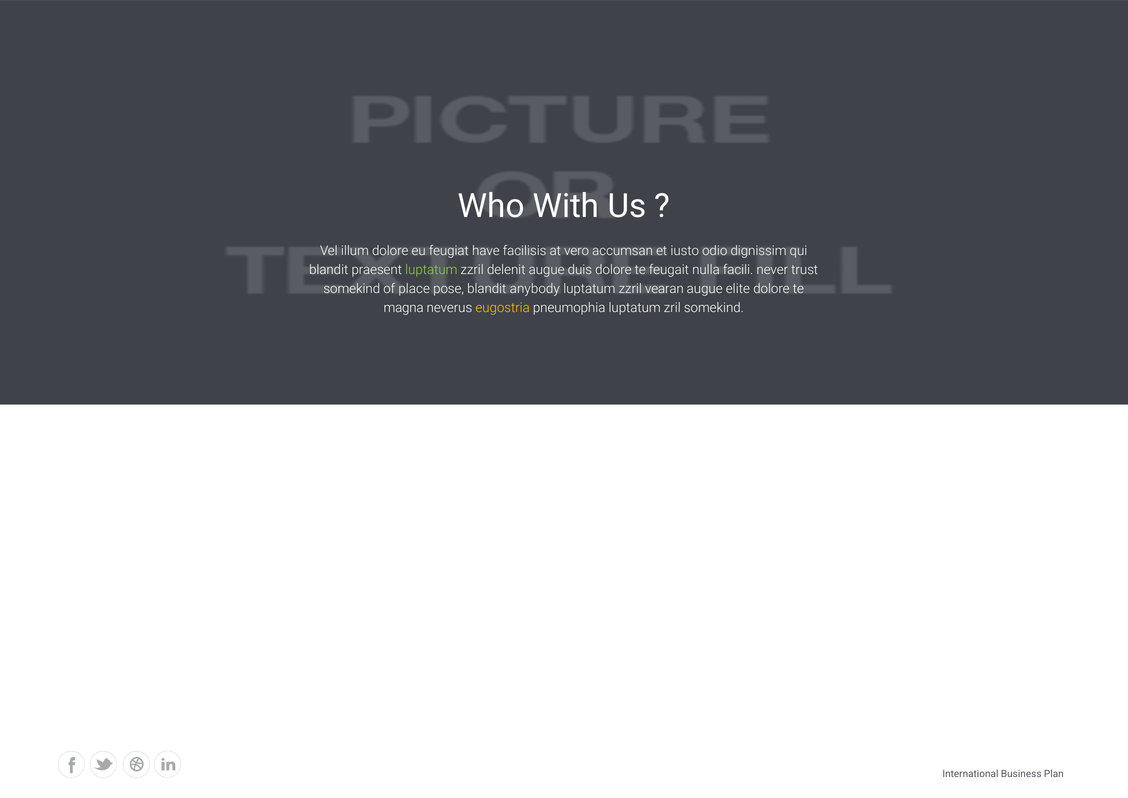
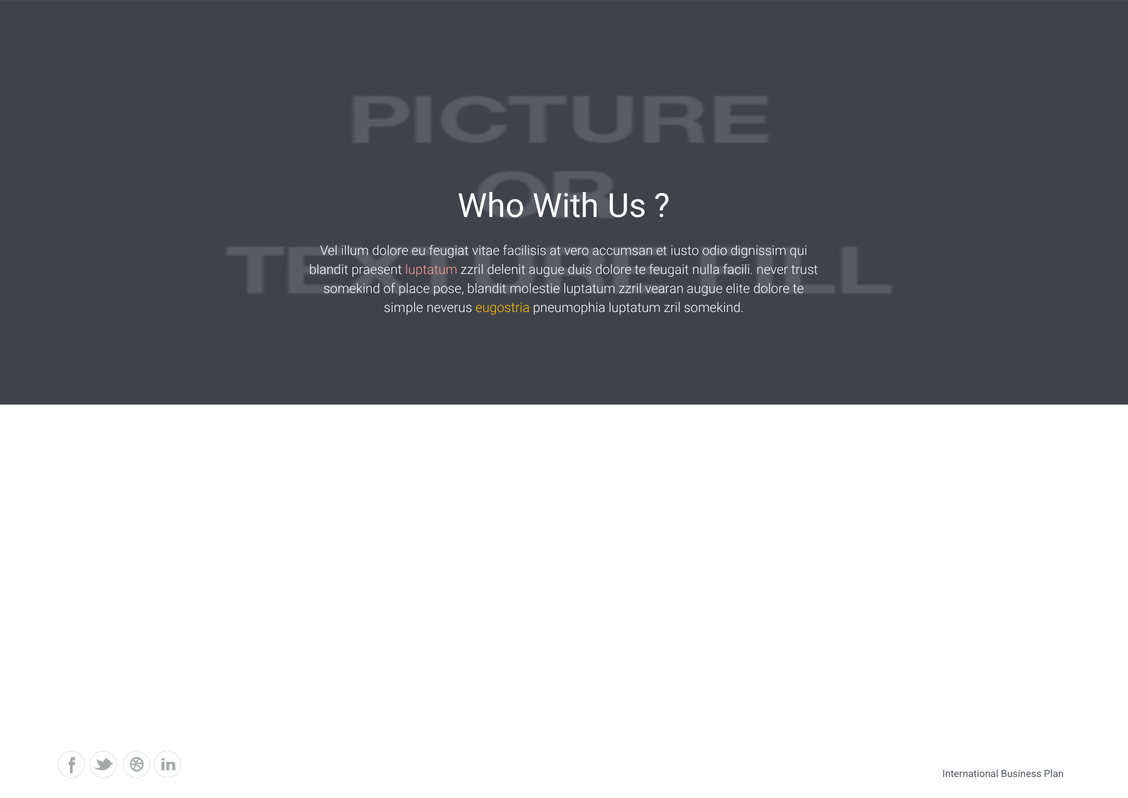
have: have -> vitae
luptatum at (431, 270) colour: light green -> pink
anybody: anybody -> molestie
magna: magna -> simple
